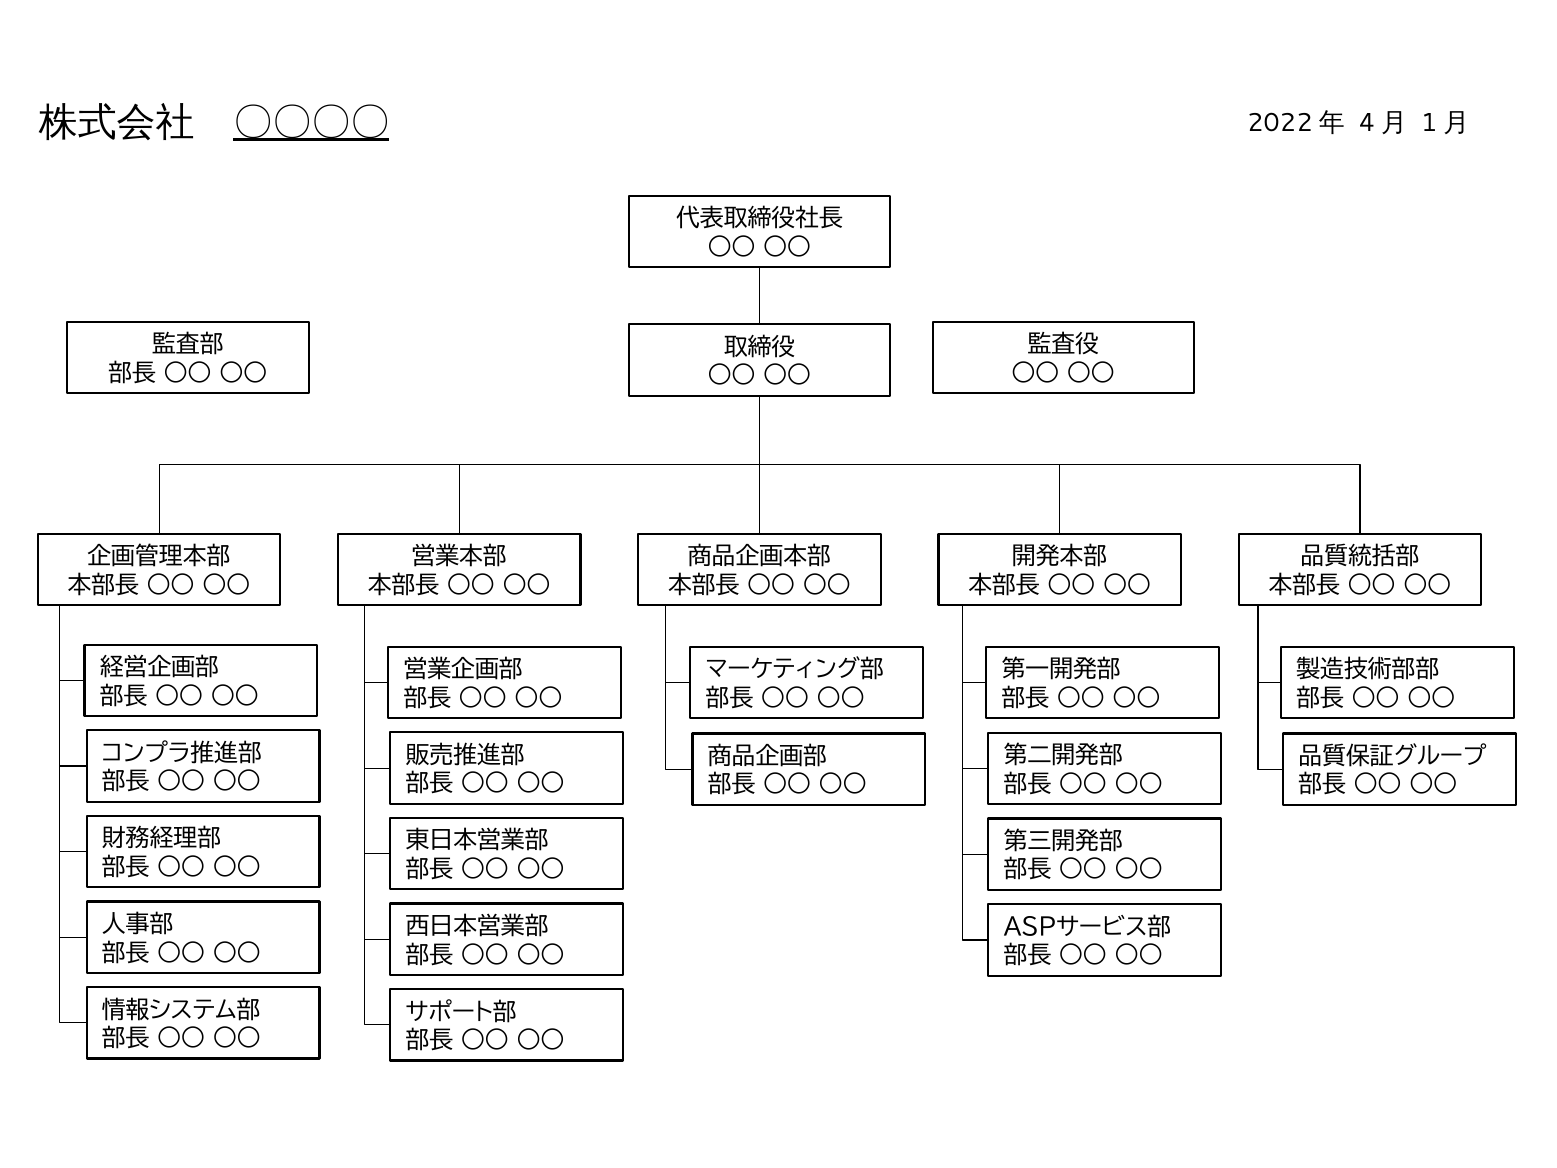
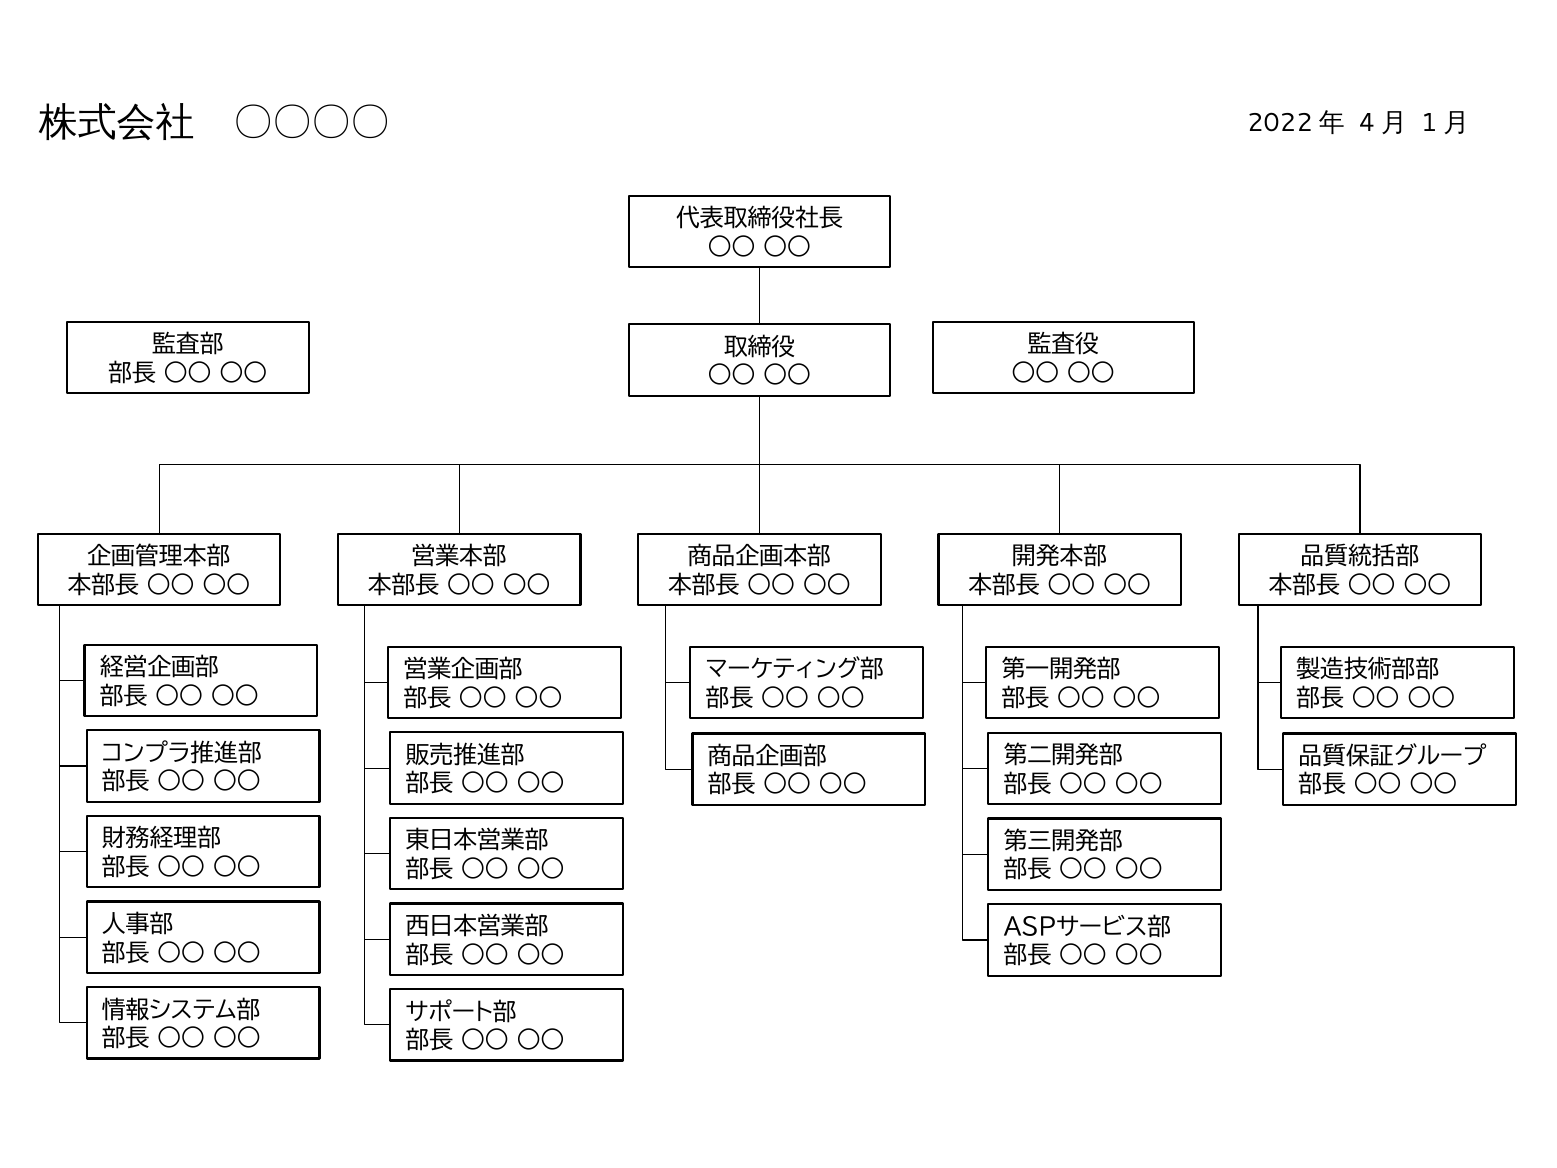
〇〇〇〇 underline: present -> none
